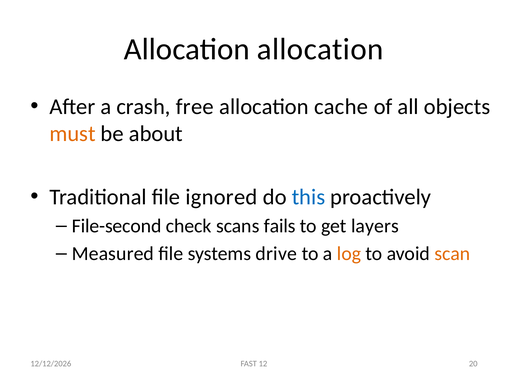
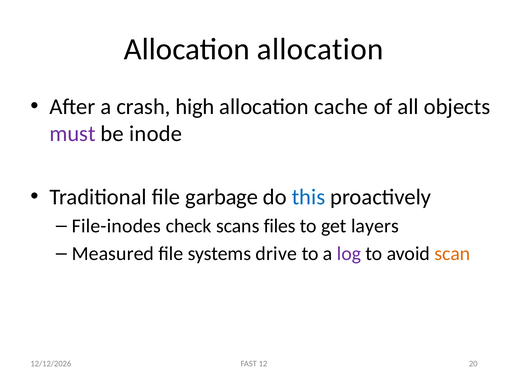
free: free -> high
must colour: orange -> purple
about: about -> inode
ignored: ignored -> garbage
File-second: File-second -> File-inodes
fails: fails -> files
log colour: orange -> purple
